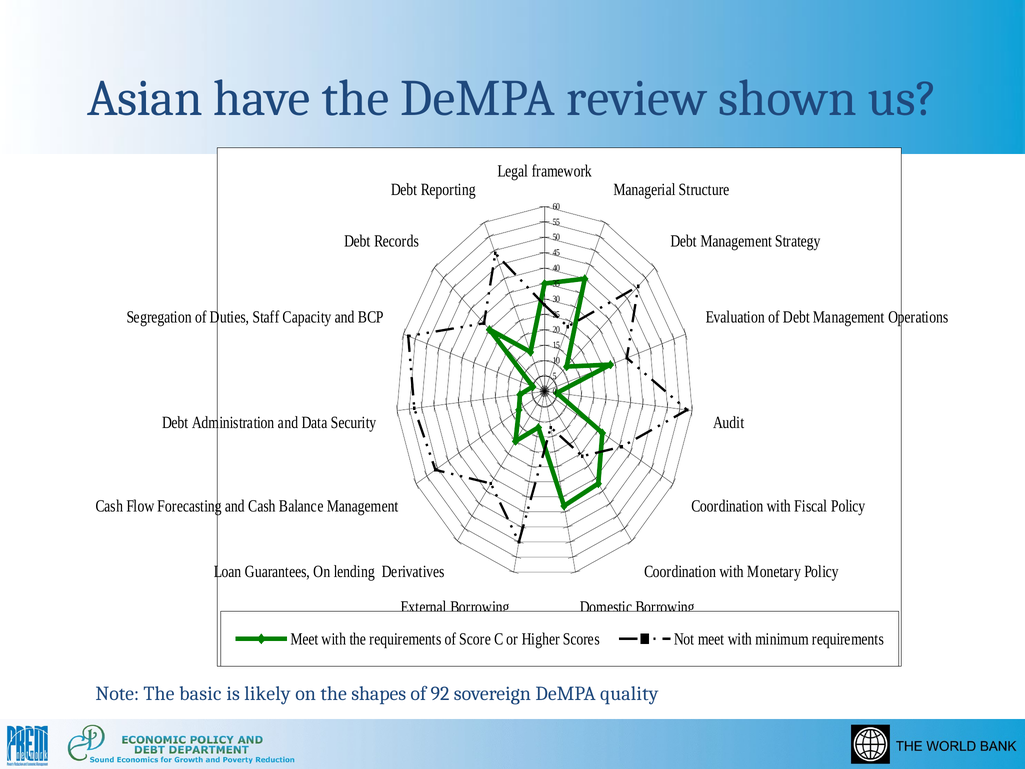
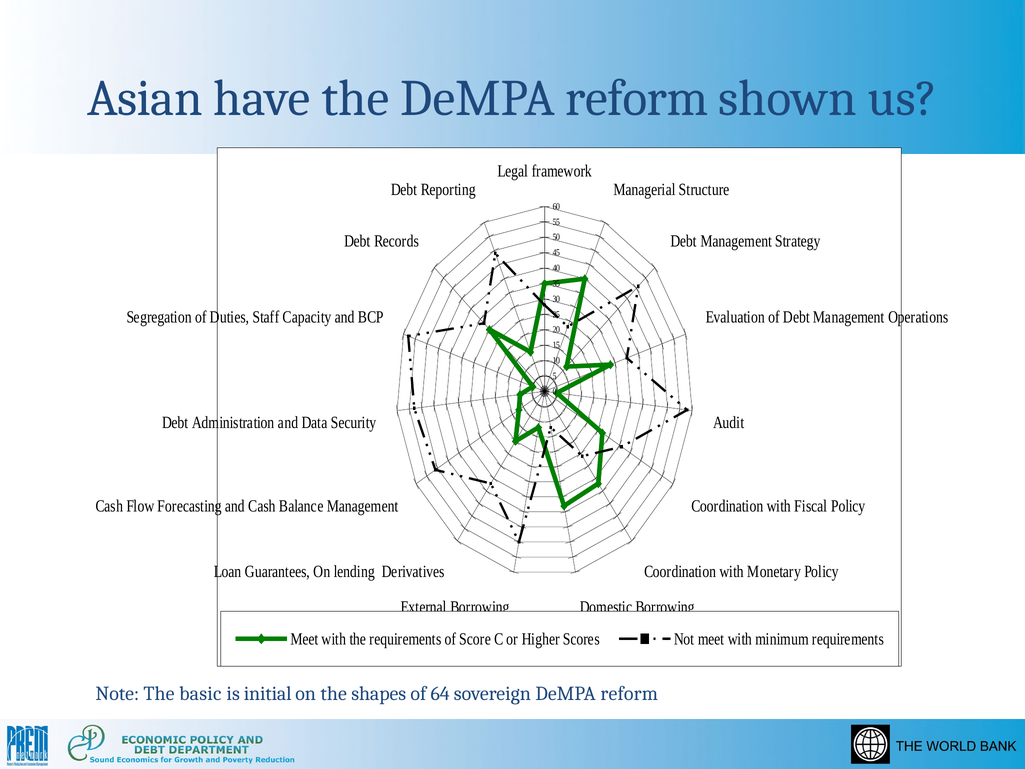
the DeMPA review: review -> reform
likely: likely -> initial
92: 92 -> 64
sovereign DeMPA quality: quality -> reform
